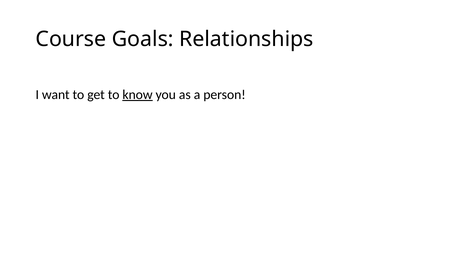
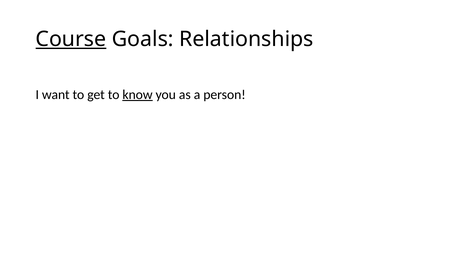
Course underline: none -> present
